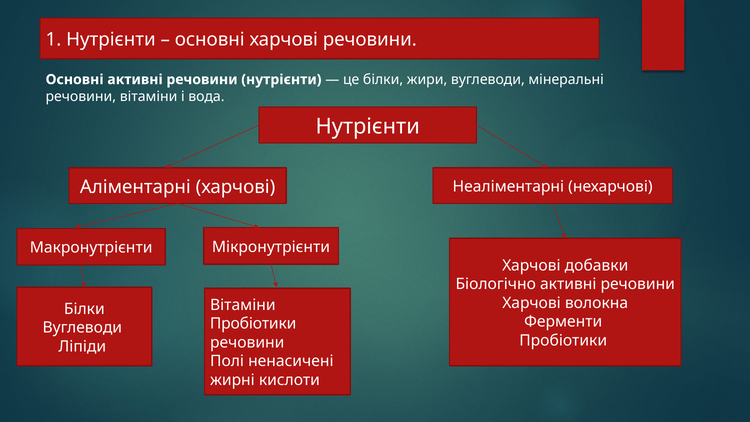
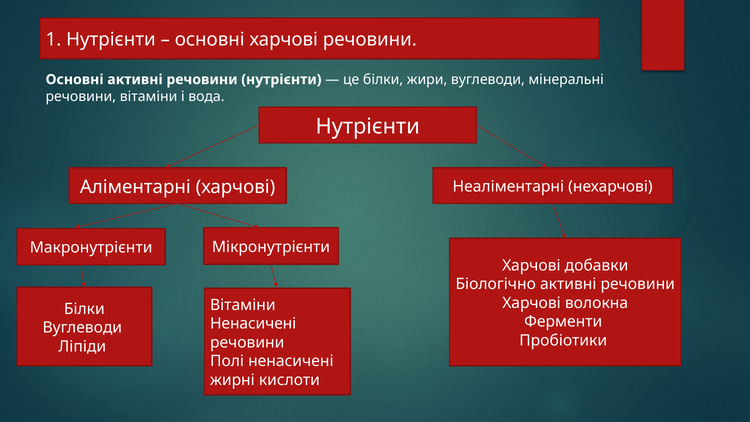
Пробіотики at (253, 324): Пробіотики -> Ненасичені
